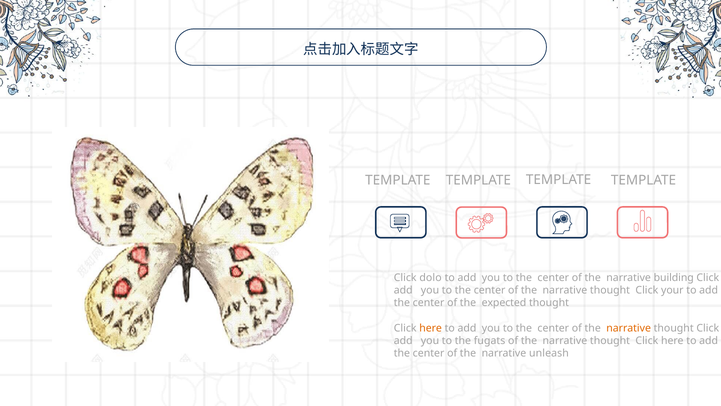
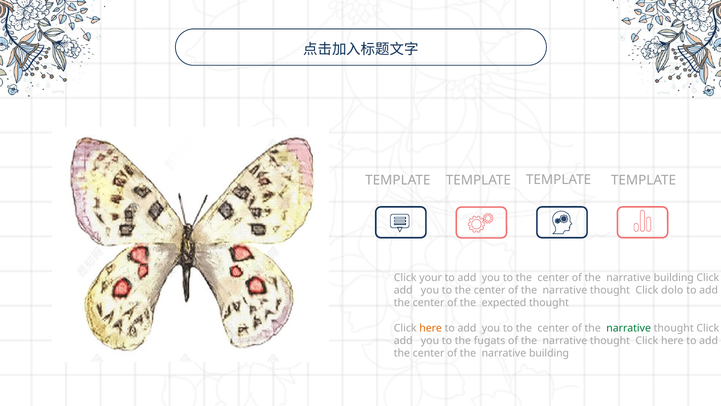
dolo: dolo -> your
your: your -> dolo
narrative at (629, 328) colour: orange -> green
unleash at (549, 353): unleash -> building
